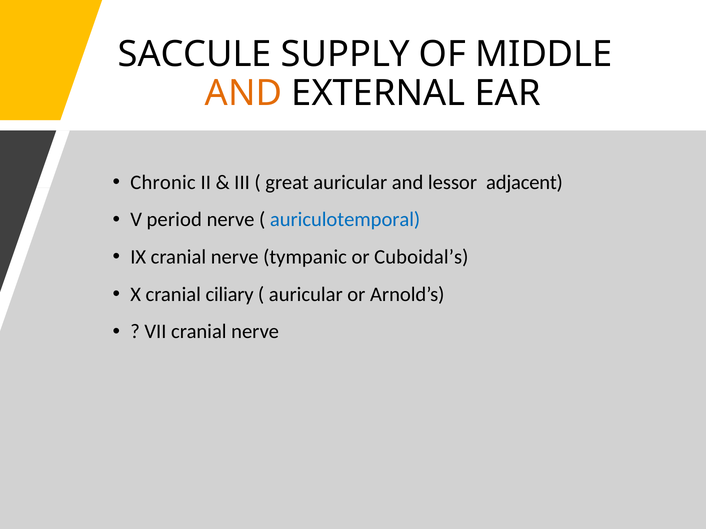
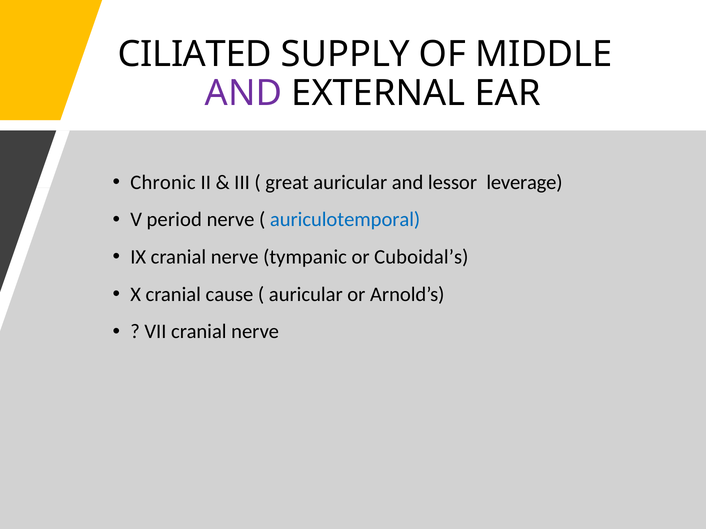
SACCULE: SACCULE -> CILIATED
AND at (243, 93) colour: orange -> purple
adjacent: adjacent -> leverage
ciliary: ciliary -> cause
